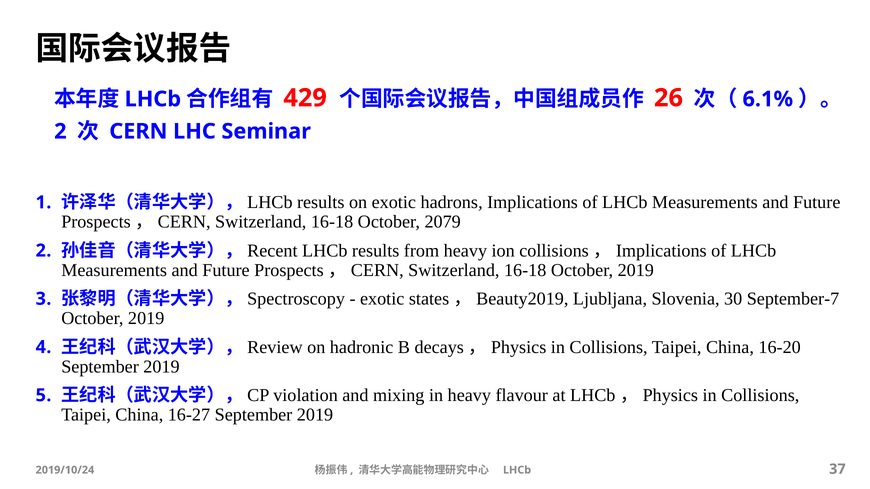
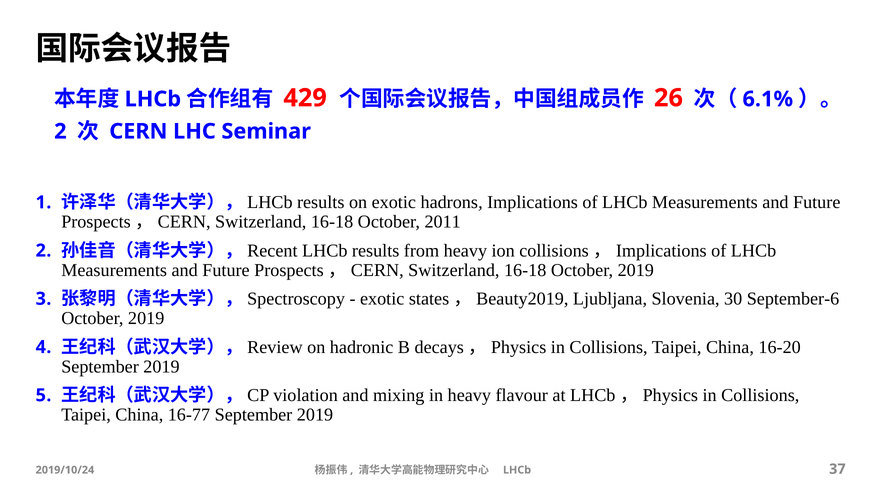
2079: 2079 -> 2011
September-7: September-7 -> September-6
16-27: 16-27 -> 16-77
